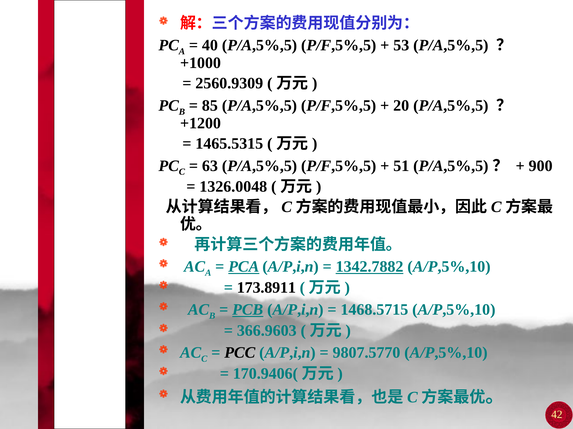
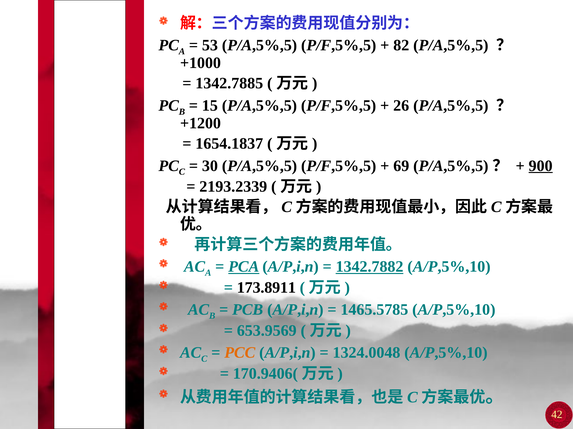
40: 40 -> 53
53: 53 -> 82
2560.9309: 2560.9309 -> 1342.7885
85: 85 -> 15
20: 20 -> 26
1465.5315: 1465.5315 -> 1654.1837
63: 63 -> 30
51: 51 -> 69
900 underline: none -> present
1326.0048: 1326.0048 -> 2193.2339
PCB underline: present -> none
1468.5715: 1468.5715 -> 1465.5785
366.9603: 366.9603 -> 653.9569
PCC colour: black -> orange
9807.5770: 9807.5770 -> 1324.0048
